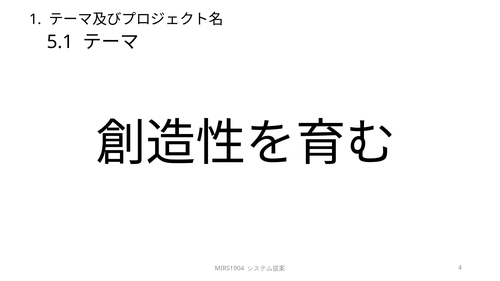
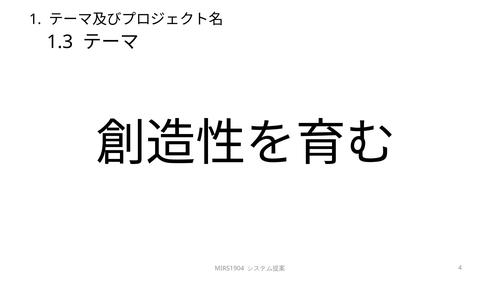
5.1: 5.1 -> 1.3
